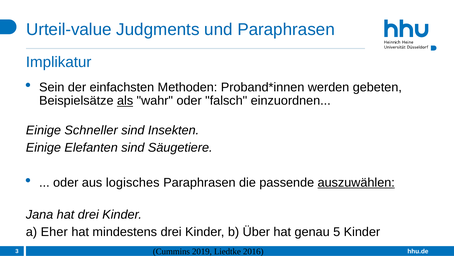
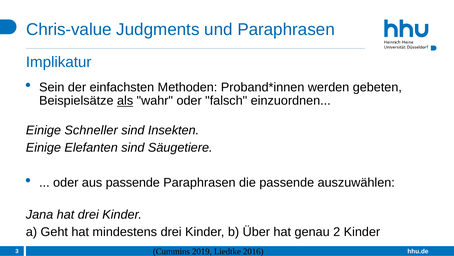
Urteil-value: Urteil-value -> Chris-value
aus logisches: logisches -> passende
auszuwählen underline: present -> none
Eher: Eher -> Geht
5: 5 -> 2
